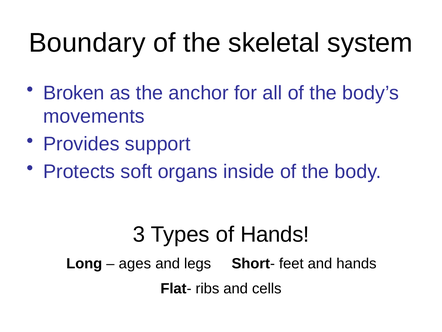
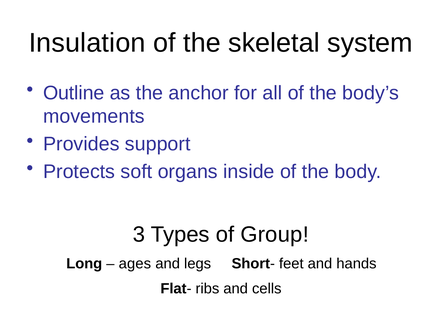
Boundary: Boundary -> Insulation
Broken: Broken -> Outline
of Hands: Hands -> Group
